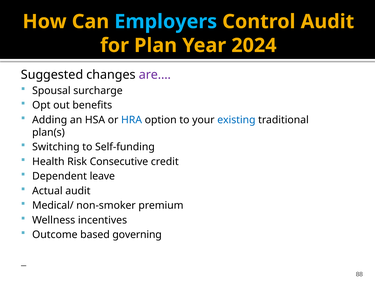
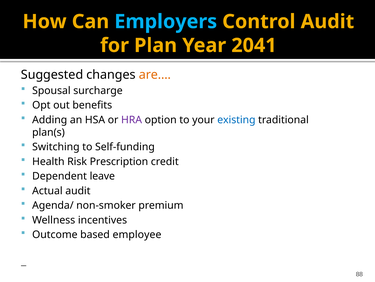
2024: 2024 -> 2041
are… colour: purple -> orange
HRA colour: blue -> purple
Consecutive: Consecutive -> Prescription
Medical/: Medical/ -> Agenda/
governing: governing -> employee
